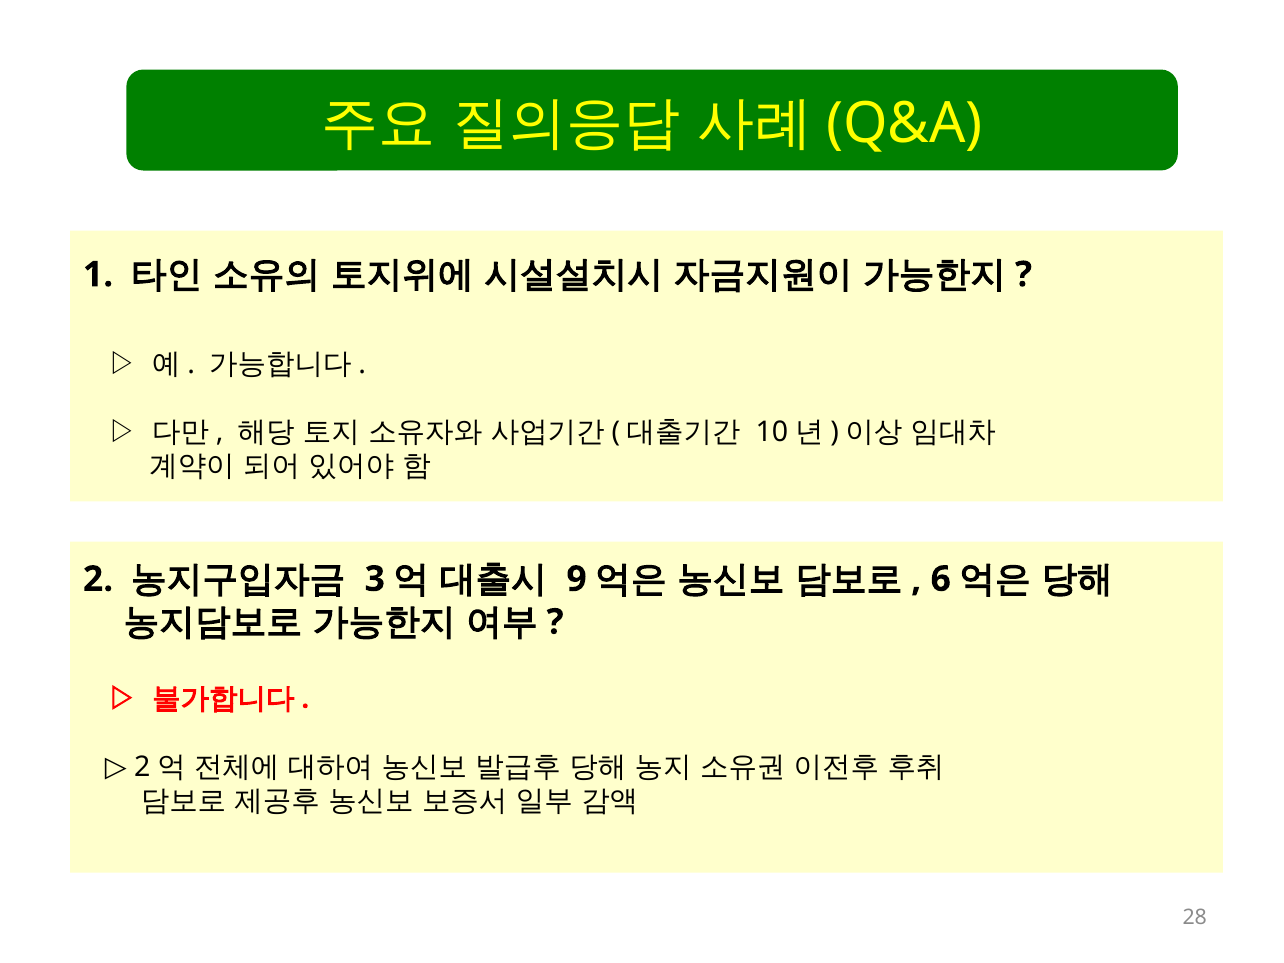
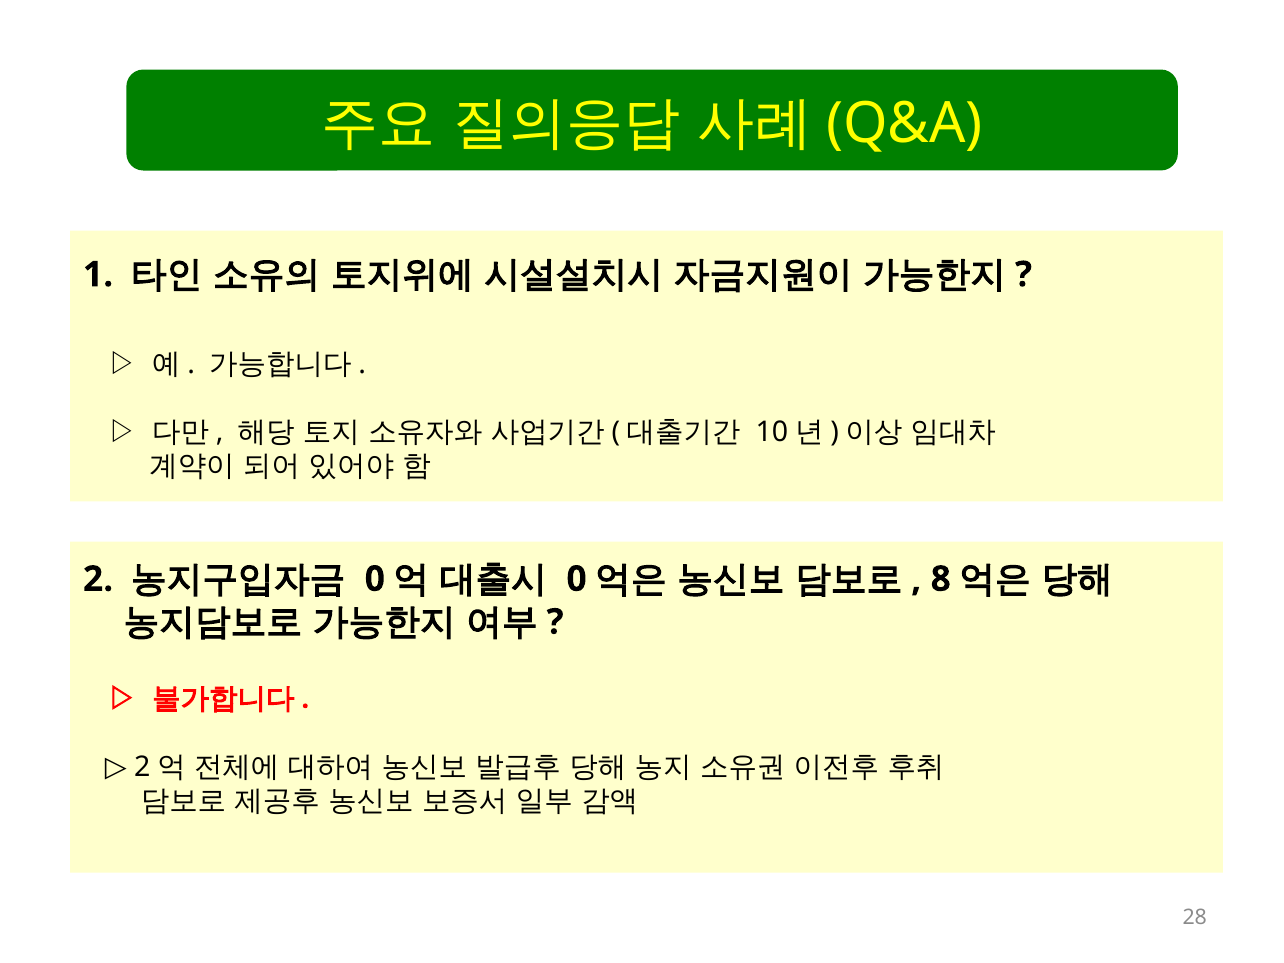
3 at (375, 579): 3 -> 0
9 at (577, 579): 9 -> 0
6: 6 -> 8
